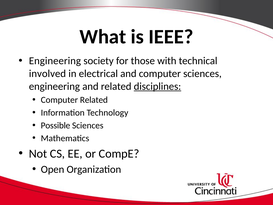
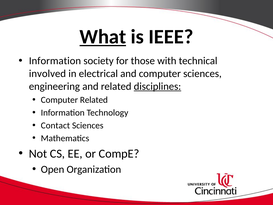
What underline: none -> present
Engineering at (55, 61): Engineering -> Information
Possible: Possible -> Contact
